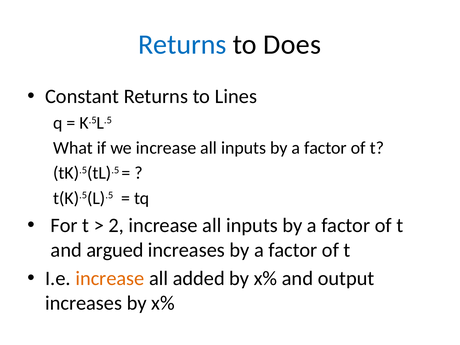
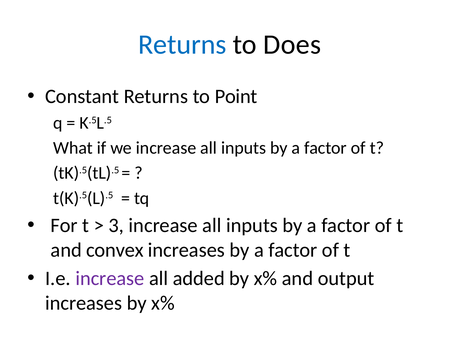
Lines: Lines -> Point
2: 2 -> 3
argued: argued -> convex
increase at (110, 279) colour: orange -> purple
